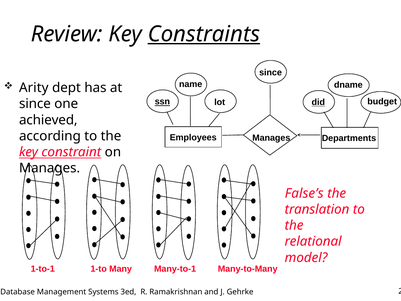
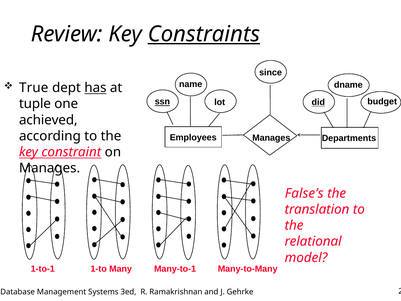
Arity: Arity -> True
has underline: none -> present
since at (35, 104): since -> tuple
